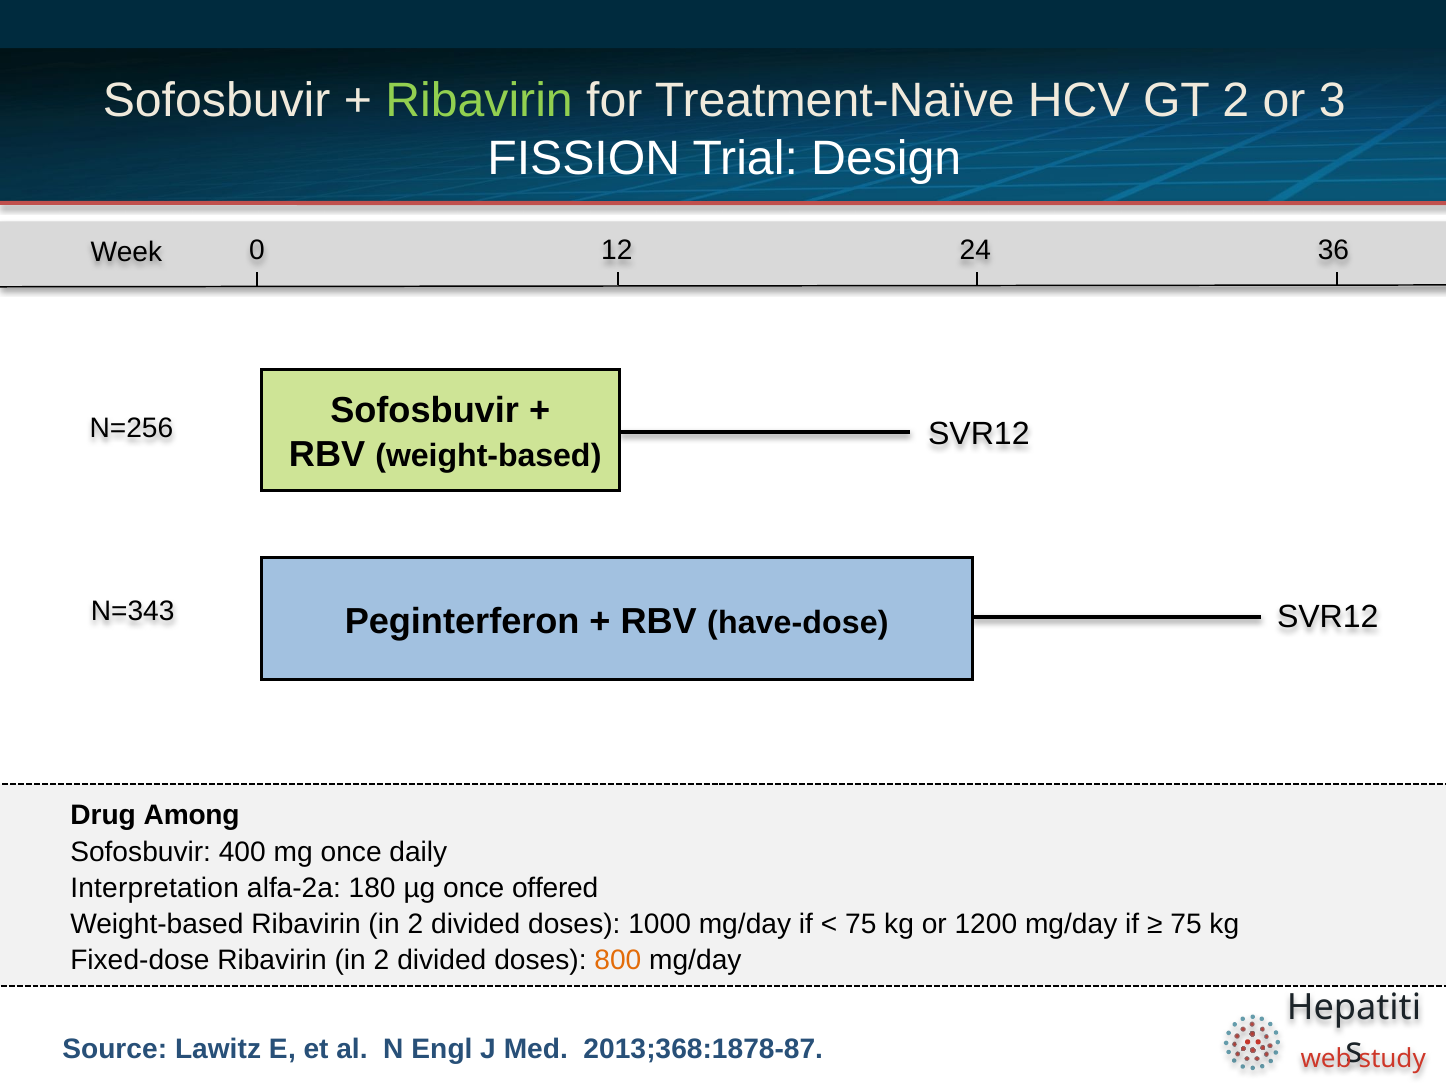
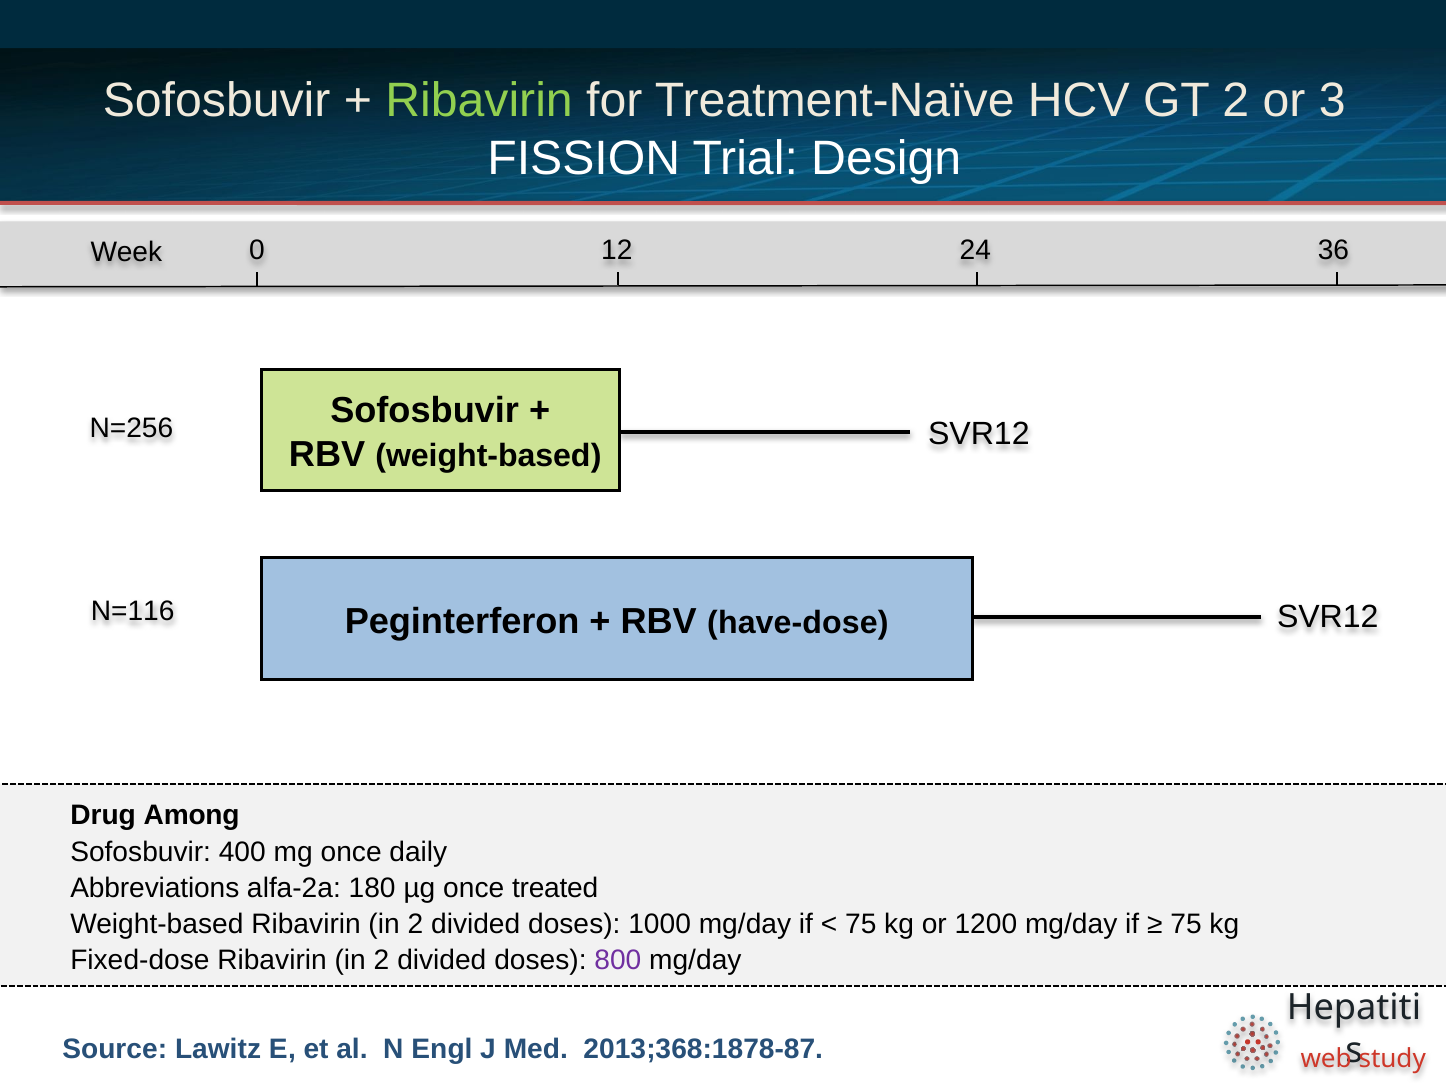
N=343: N=343 -> N=116
Interpretation: Interpretation -> Abbreviations
offered: offered -> treated
800 colour: orange -> purple
